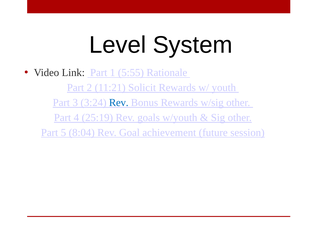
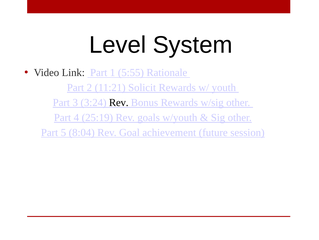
Rev at (119, 102) colour: blue -> black
